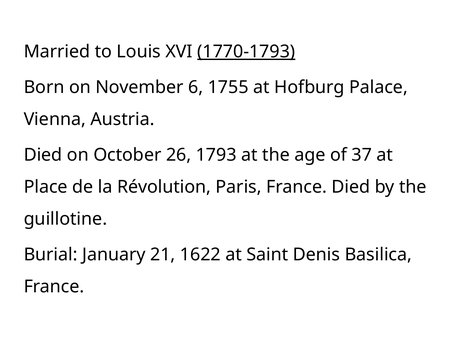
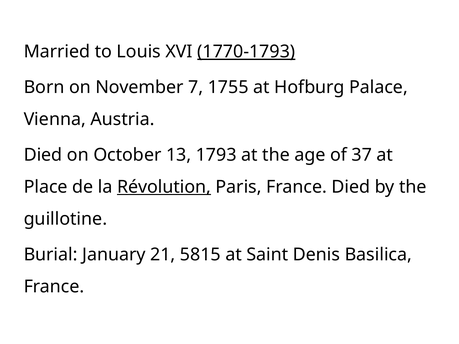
6: 6 -> 7
26: 26 -> 13
Révolution underline: none -> present
1622: 1622 -> 5815
